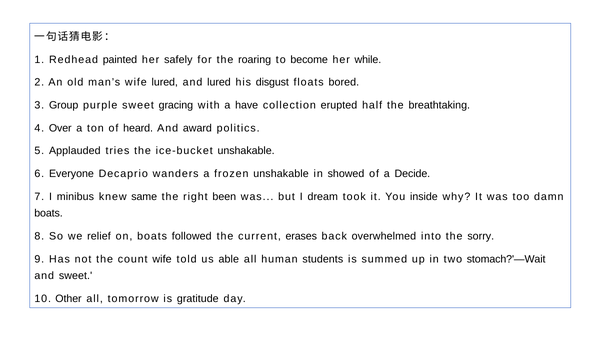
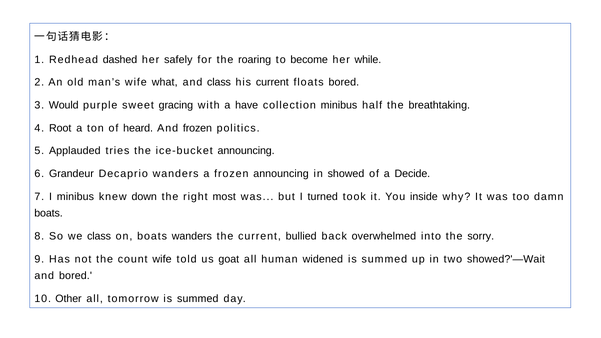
painted: painted -> dashed
wife lured: lured -> what
and lured: lured -> class
his disgust: disgust -> current
Group: Group -> Would
collection erupted: erupted -> minibus
Over: Over -> Root
And award: award -> frozen
ice-bucket unshakable: unshakable -> announcing
Everyone: Everyone -> Grandeur
frozen unshakable: unshakable -> announcing
same: same -> down
been: been -> most
dream: dream -> turned
we relief: relief -> class
boats followed: followed -> wanders
erases: erases -> bullied
able: able -> goat
students: students -> widened
stomach?'—Wait: stomach?'—Wait -> showed?'—Wait
and sweet: sweet -> bored
tomorrow is gratitude: gratitude -> summed
